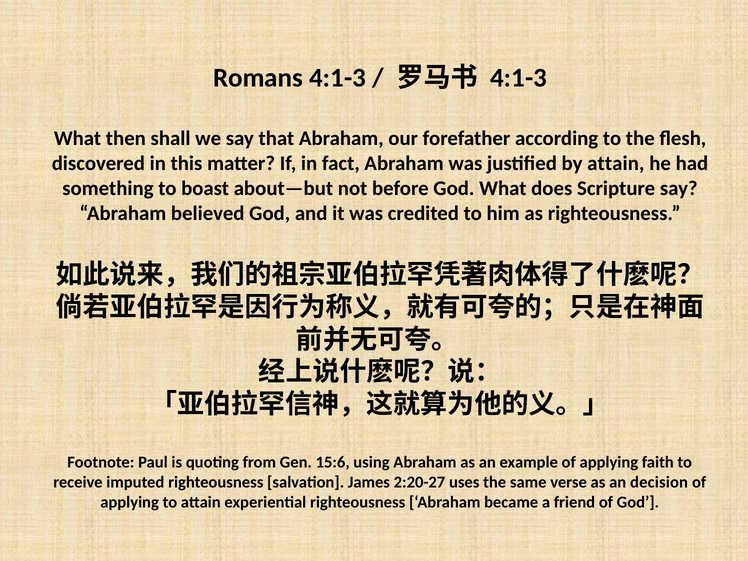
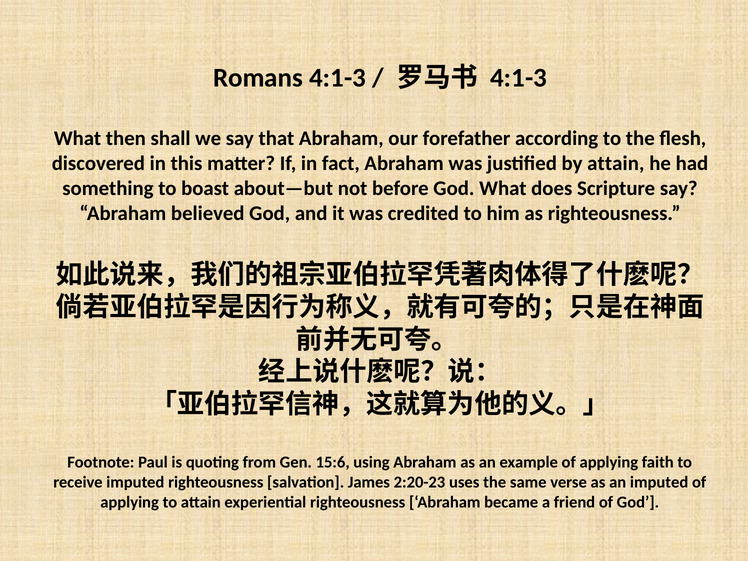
2:20-27: 2:20-27 -> 2:20-23
an decision: decision -> imputed
